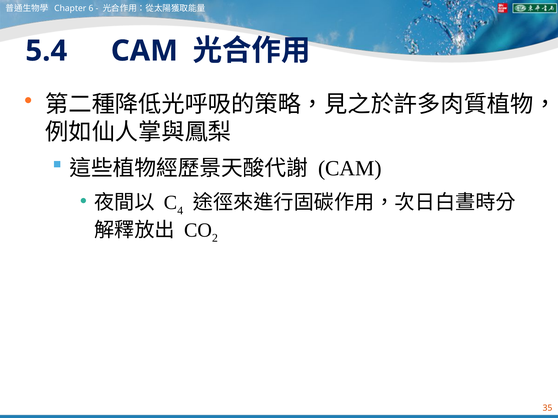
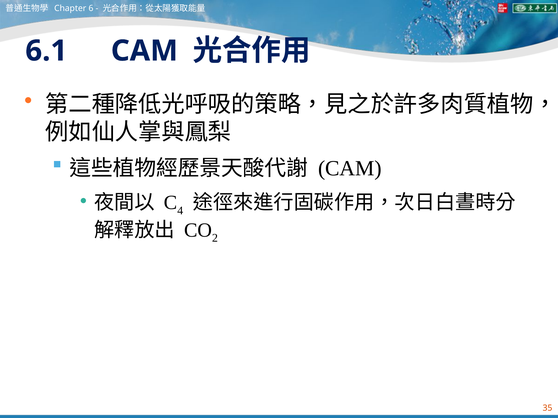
5.4: 5.4 -> 6.1
